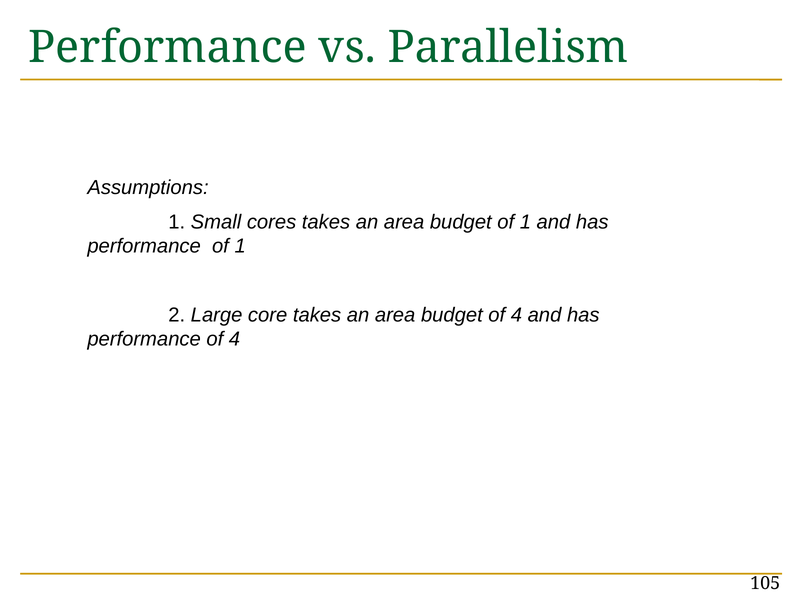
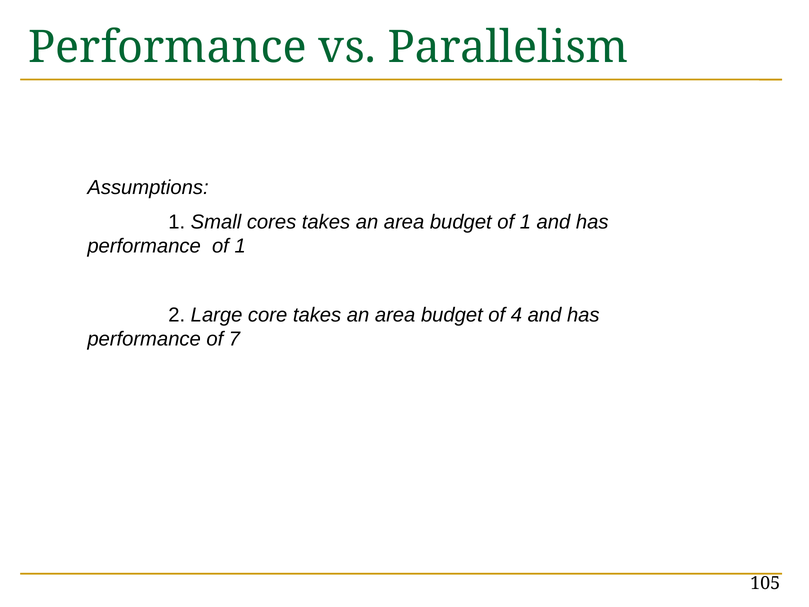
performance of 4: 4 -> 7
